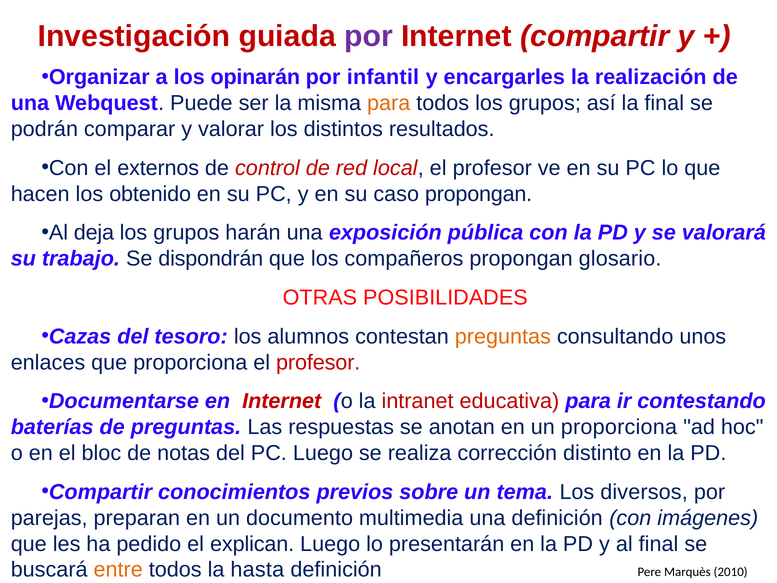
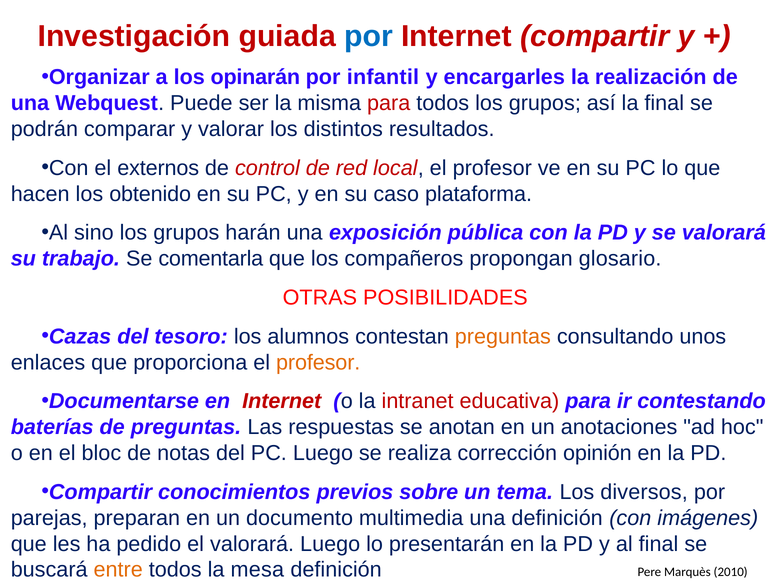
por at (368, 36) colour: purple -> blue
para at (389, 103) colour: orange -> red
caso propongan: propongan -> plataforma
deja: deja -> sino
dispondrán: dispondrán -> comentarla
profesor at (318, 362) colour: red -> orange
un proporciona: proporciona -> anotaciones
distinto: distinto -> opinión
el explican: explican -> valorará
hasta: hasta -> mesa
